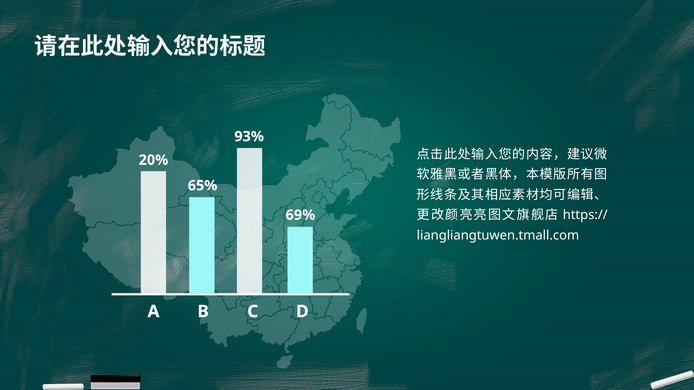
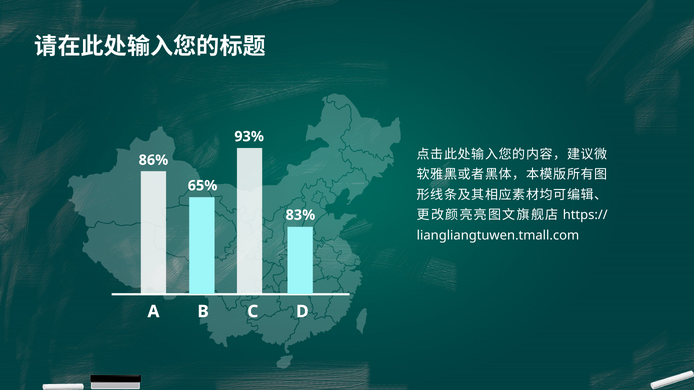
20%: 20% -> 86%
69%: 69% -> 83%
